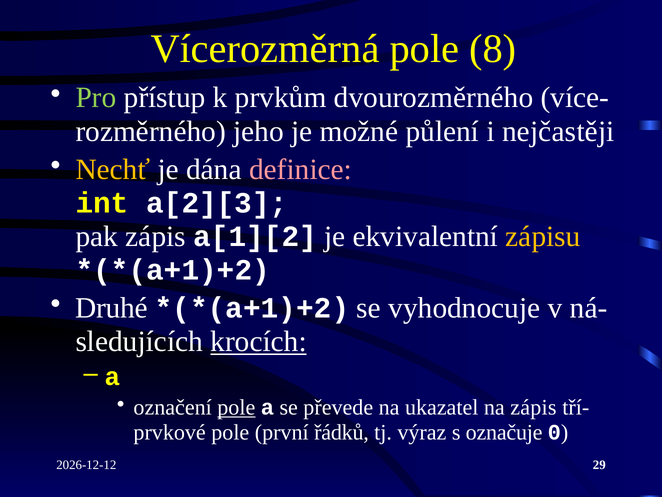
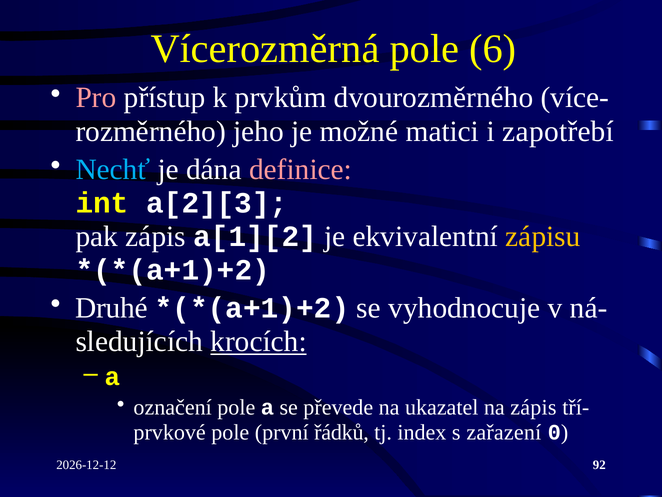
8: 8 -> 6
Pro colour: light green -> pink
půlení: půlení -> matici
nejčastěji: nejčastěji -> zapotřebí
Nechť colour: yellow -> light blue
pole at (236, 407) underline: present -> none
výraz: výraz -> index
označuje: označuje -> zařazení
29: 29 -> 92
